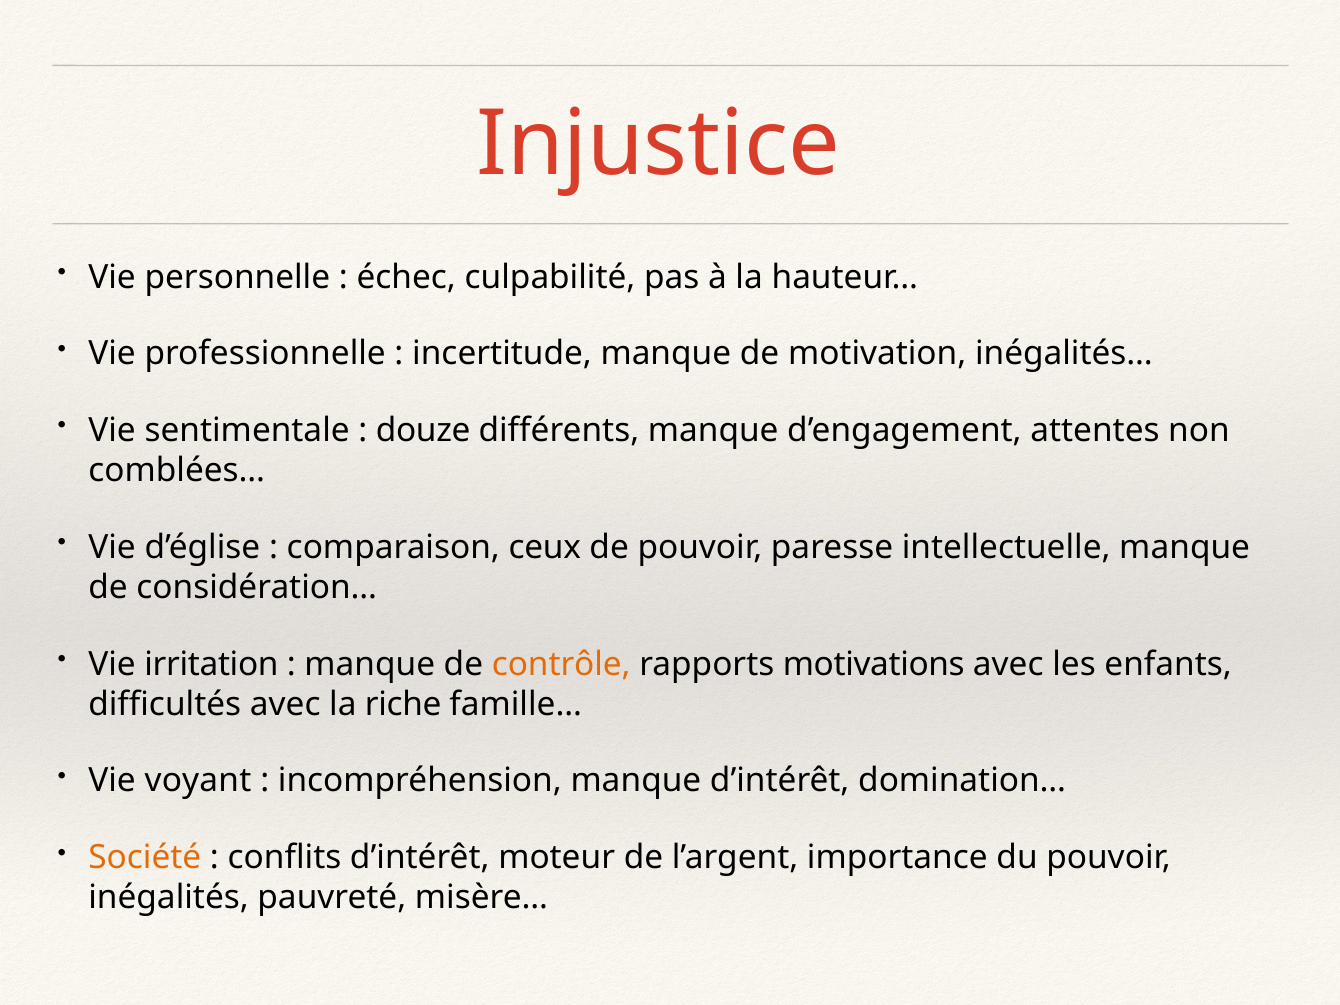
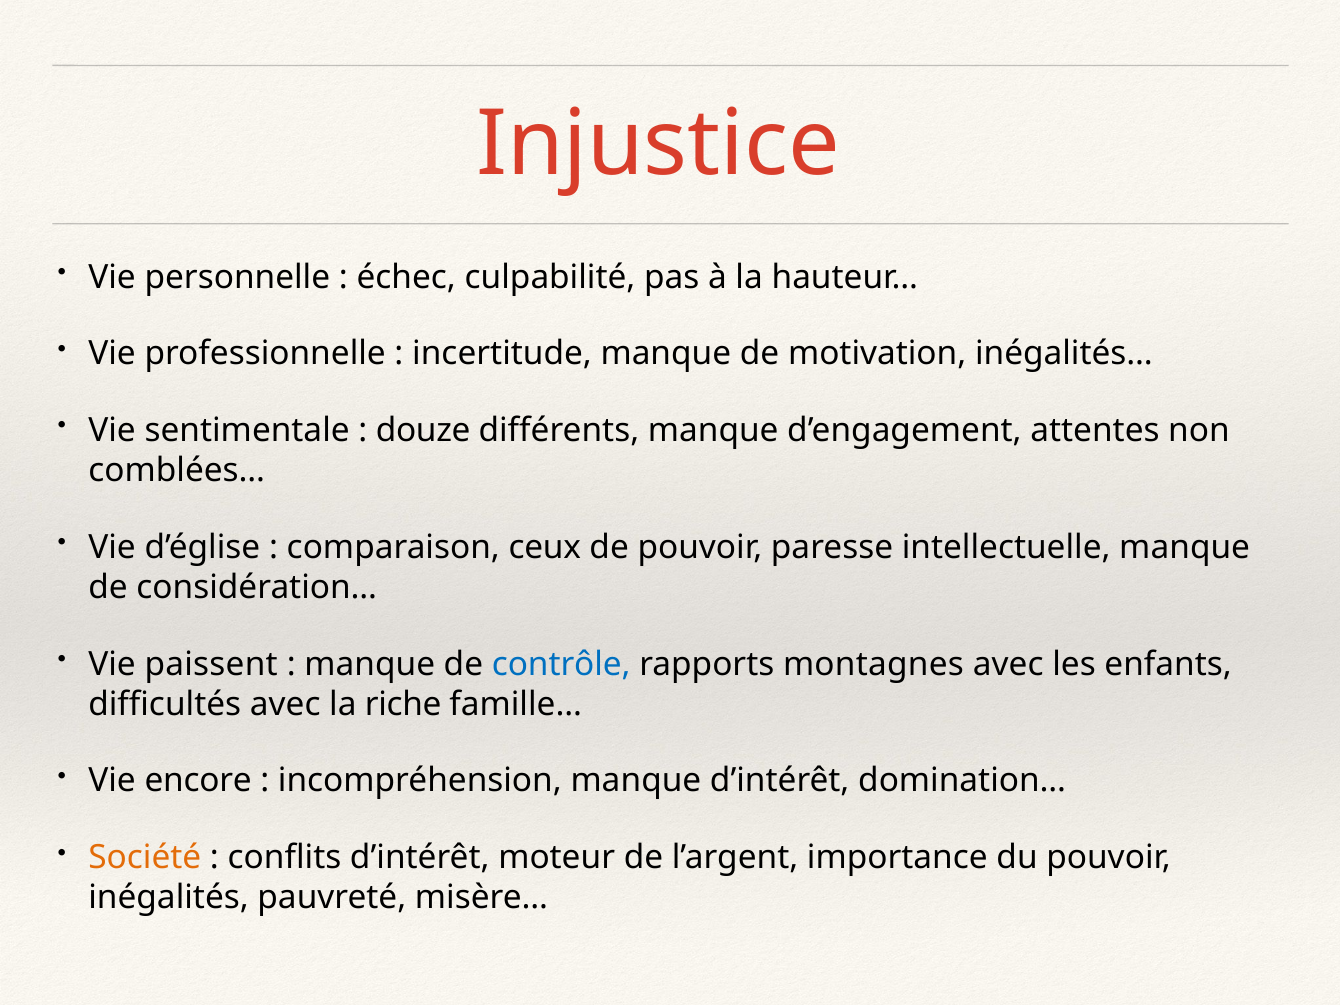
irritation: irritation -> paissent
contrôle colour: orange -> blue
motivations: motivations -> montagnes
voyant: voyant -> encore
